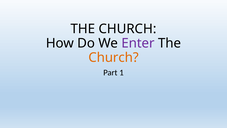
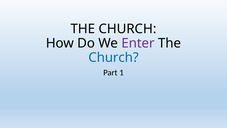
Church at (113, 57) colour: orange -> blue
